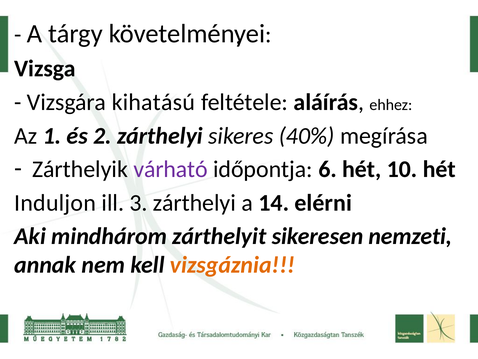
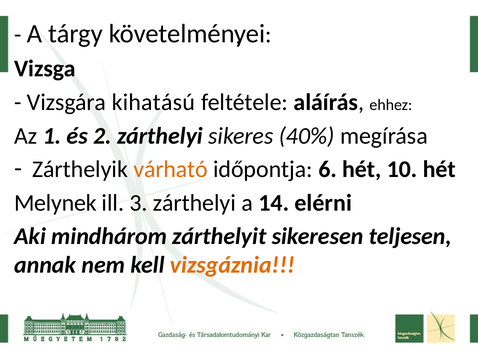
várható colour: purple -> orange
Induljon: Induljon -> Melynek
nemzeti: nemzeti -> teljesen
